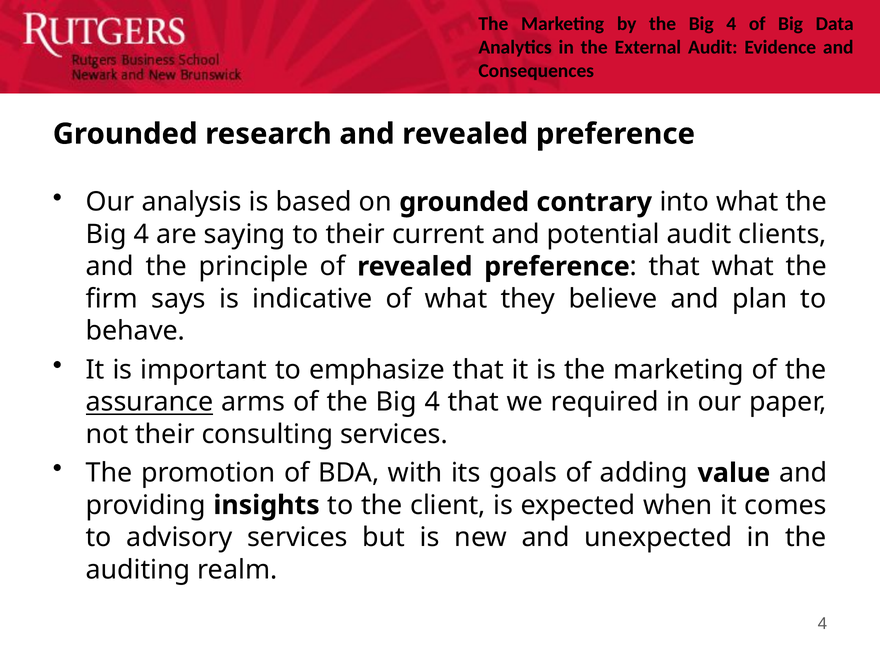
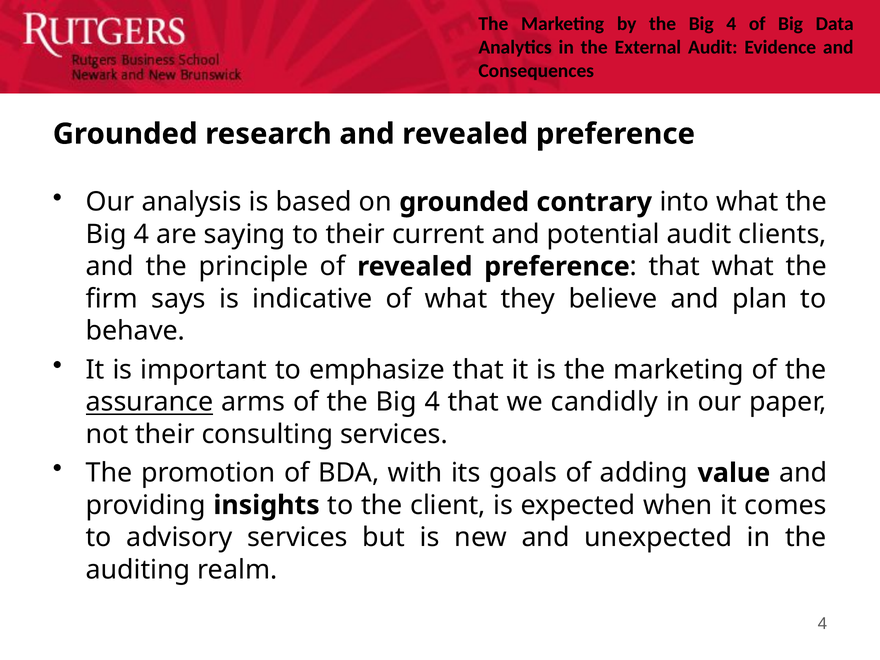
required: required -> candidly
